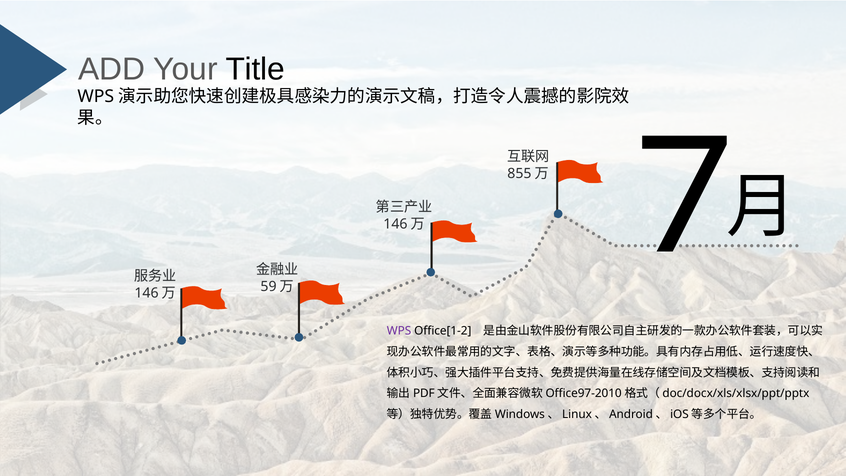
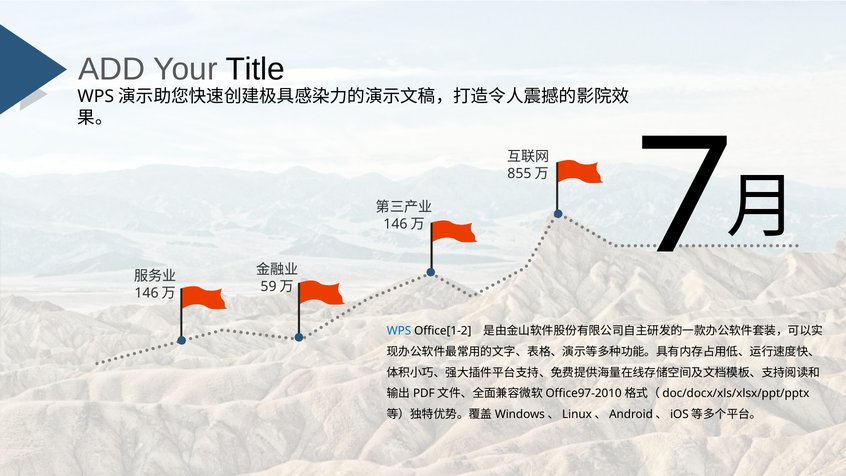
WPS colour: purple -> blue
